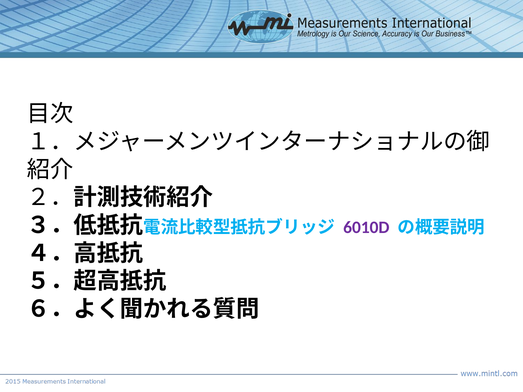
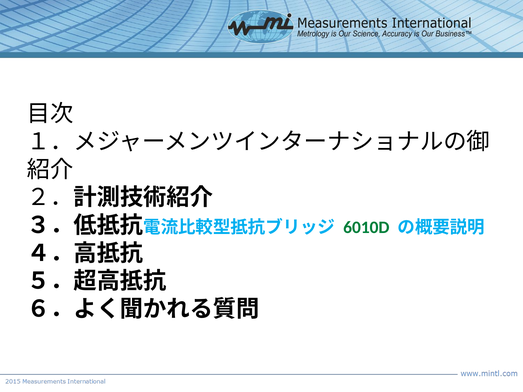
6010D colour: purple -> green
